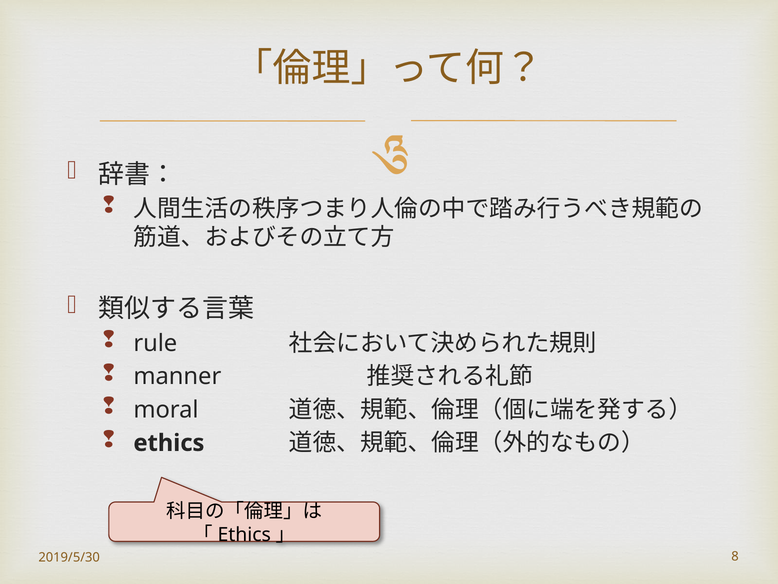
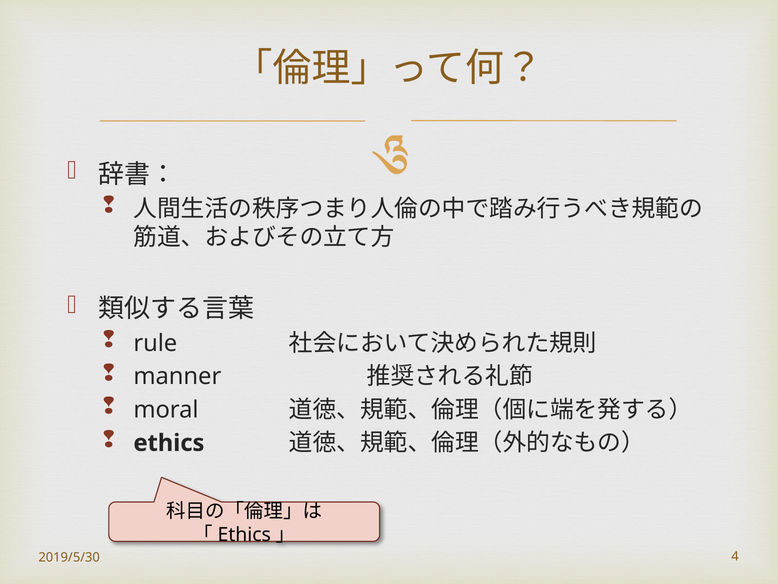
8: 8 -> 4
